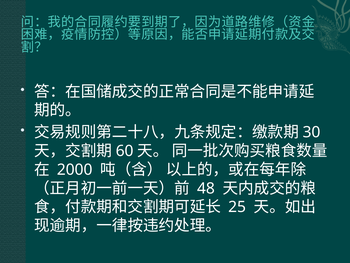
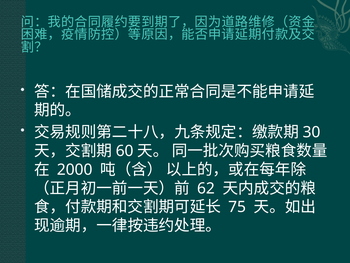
48: 48 -> 62
25: 25 -> 75
